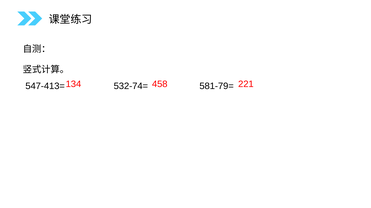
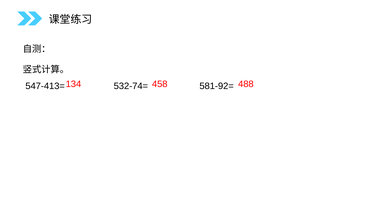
221: 221 -> 488
581-79=: 581-79= -> 581-92=
